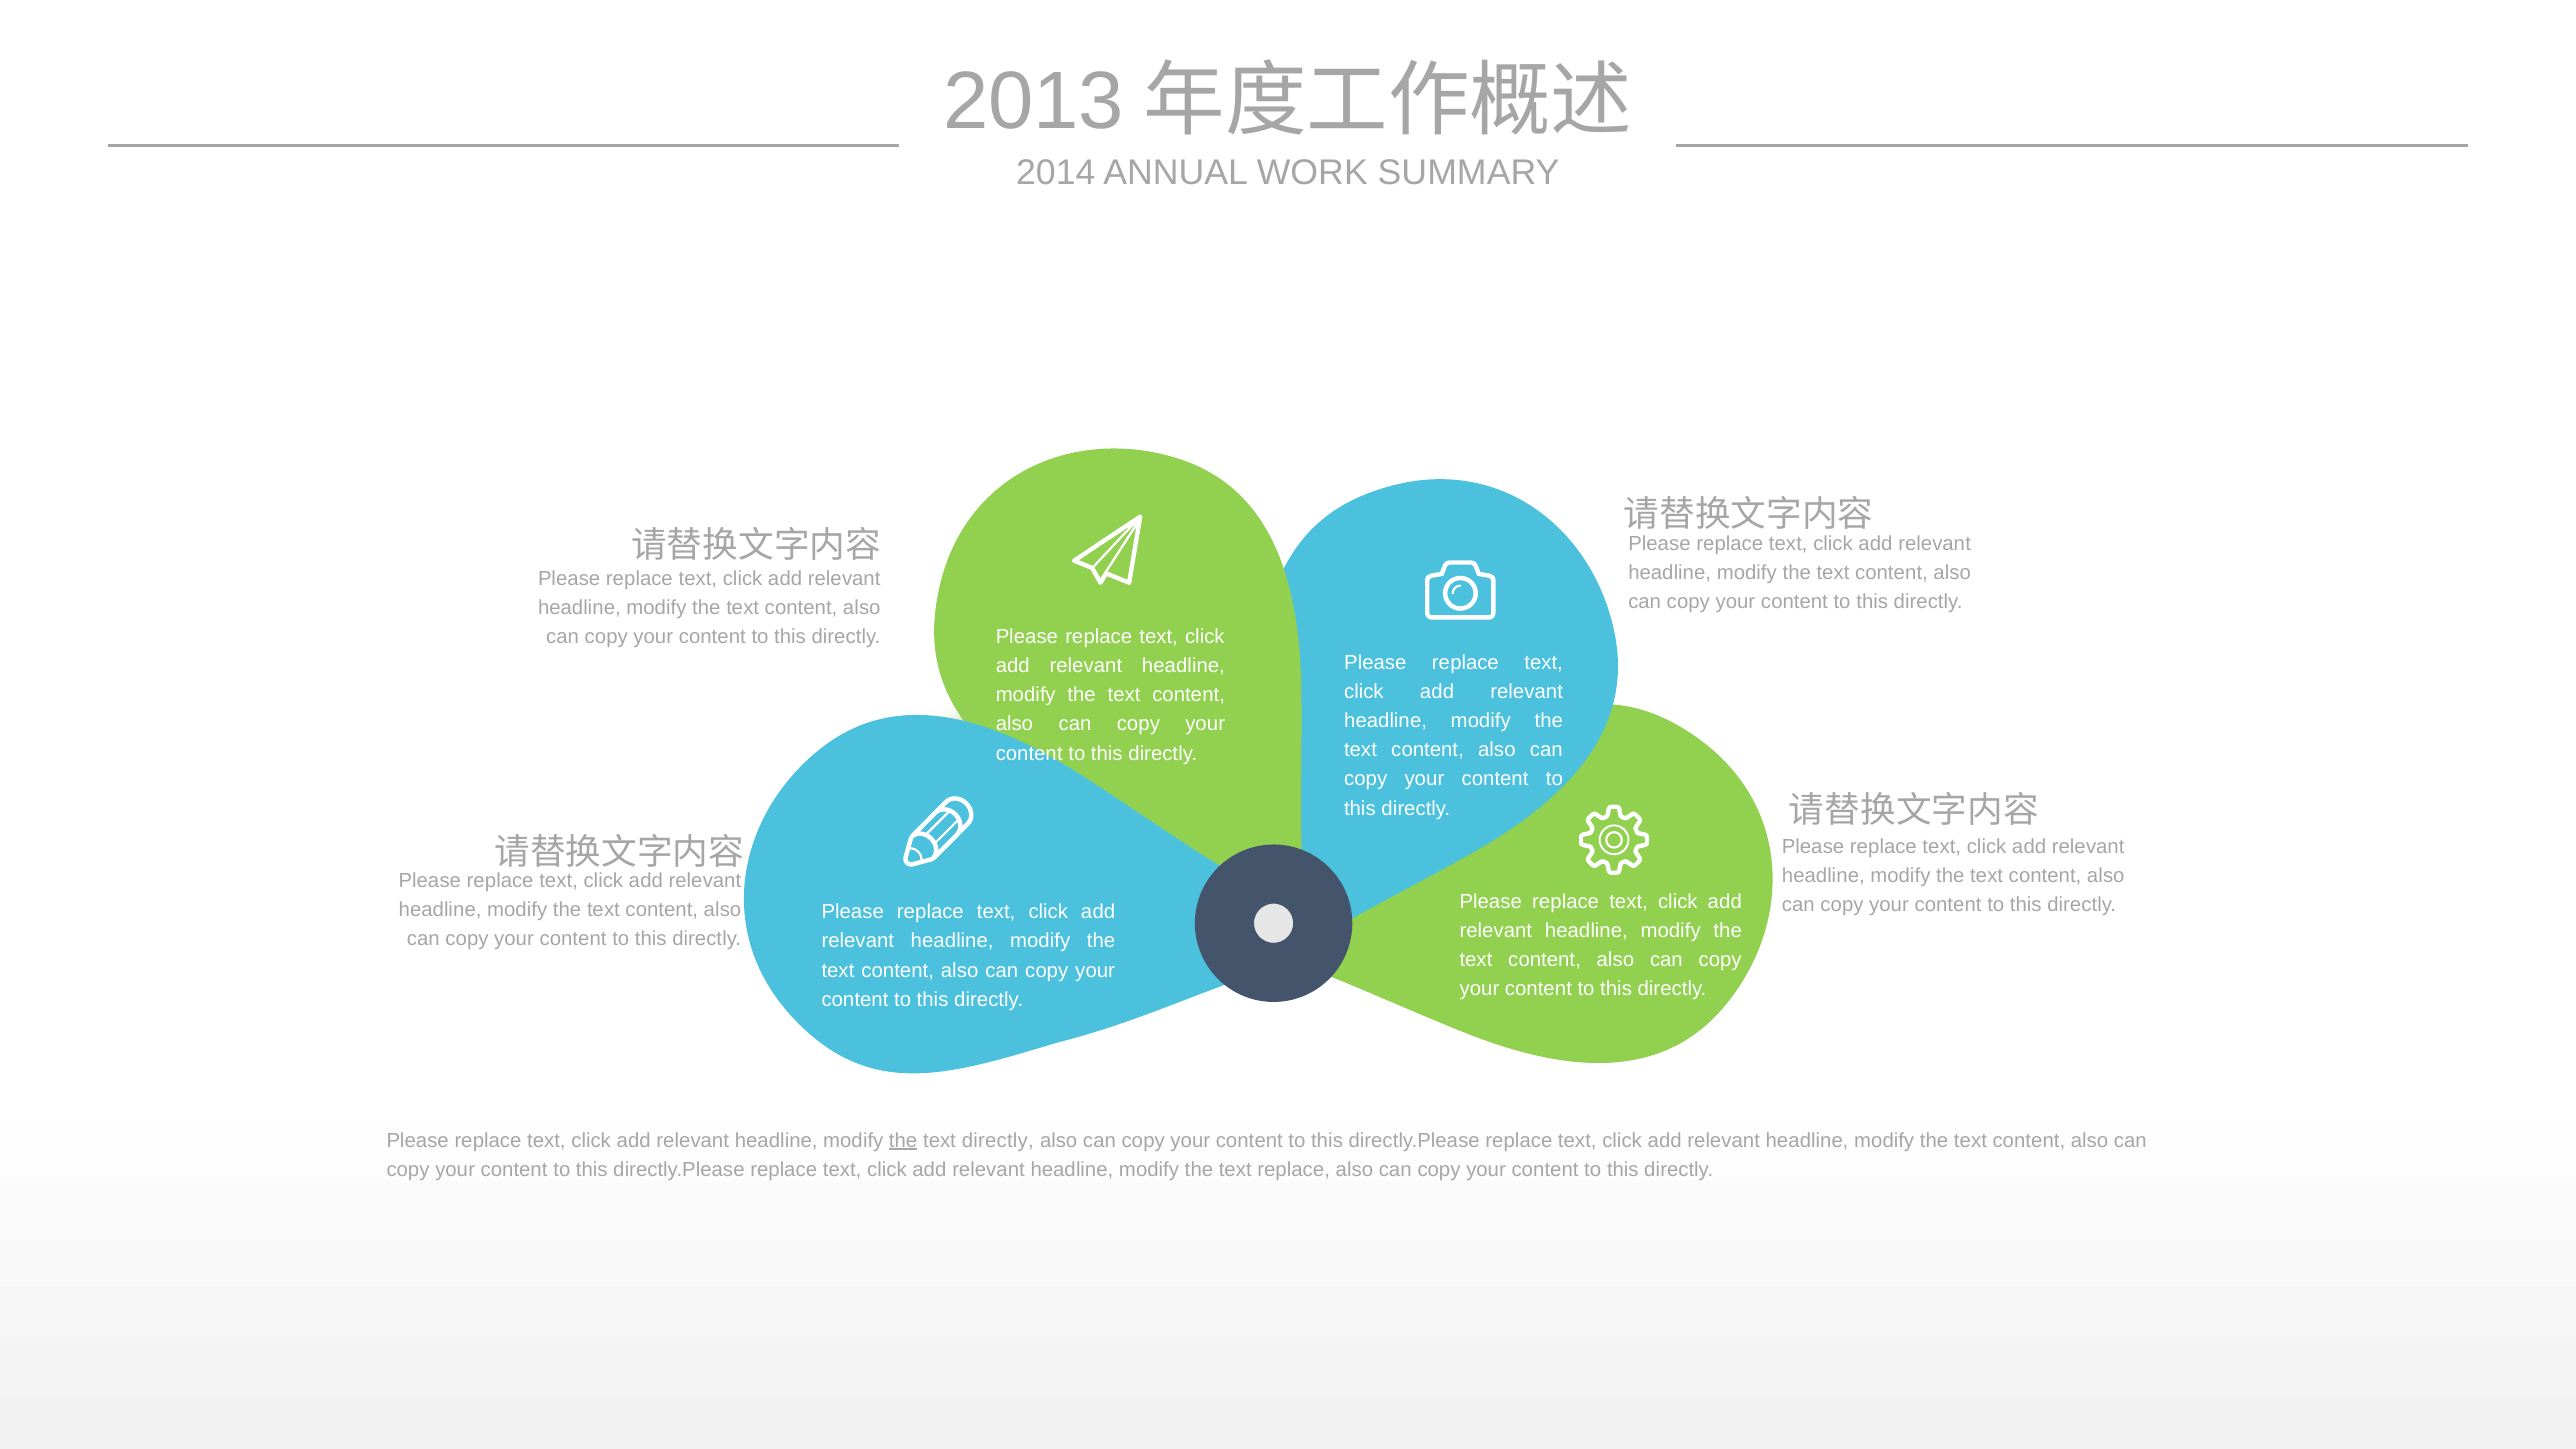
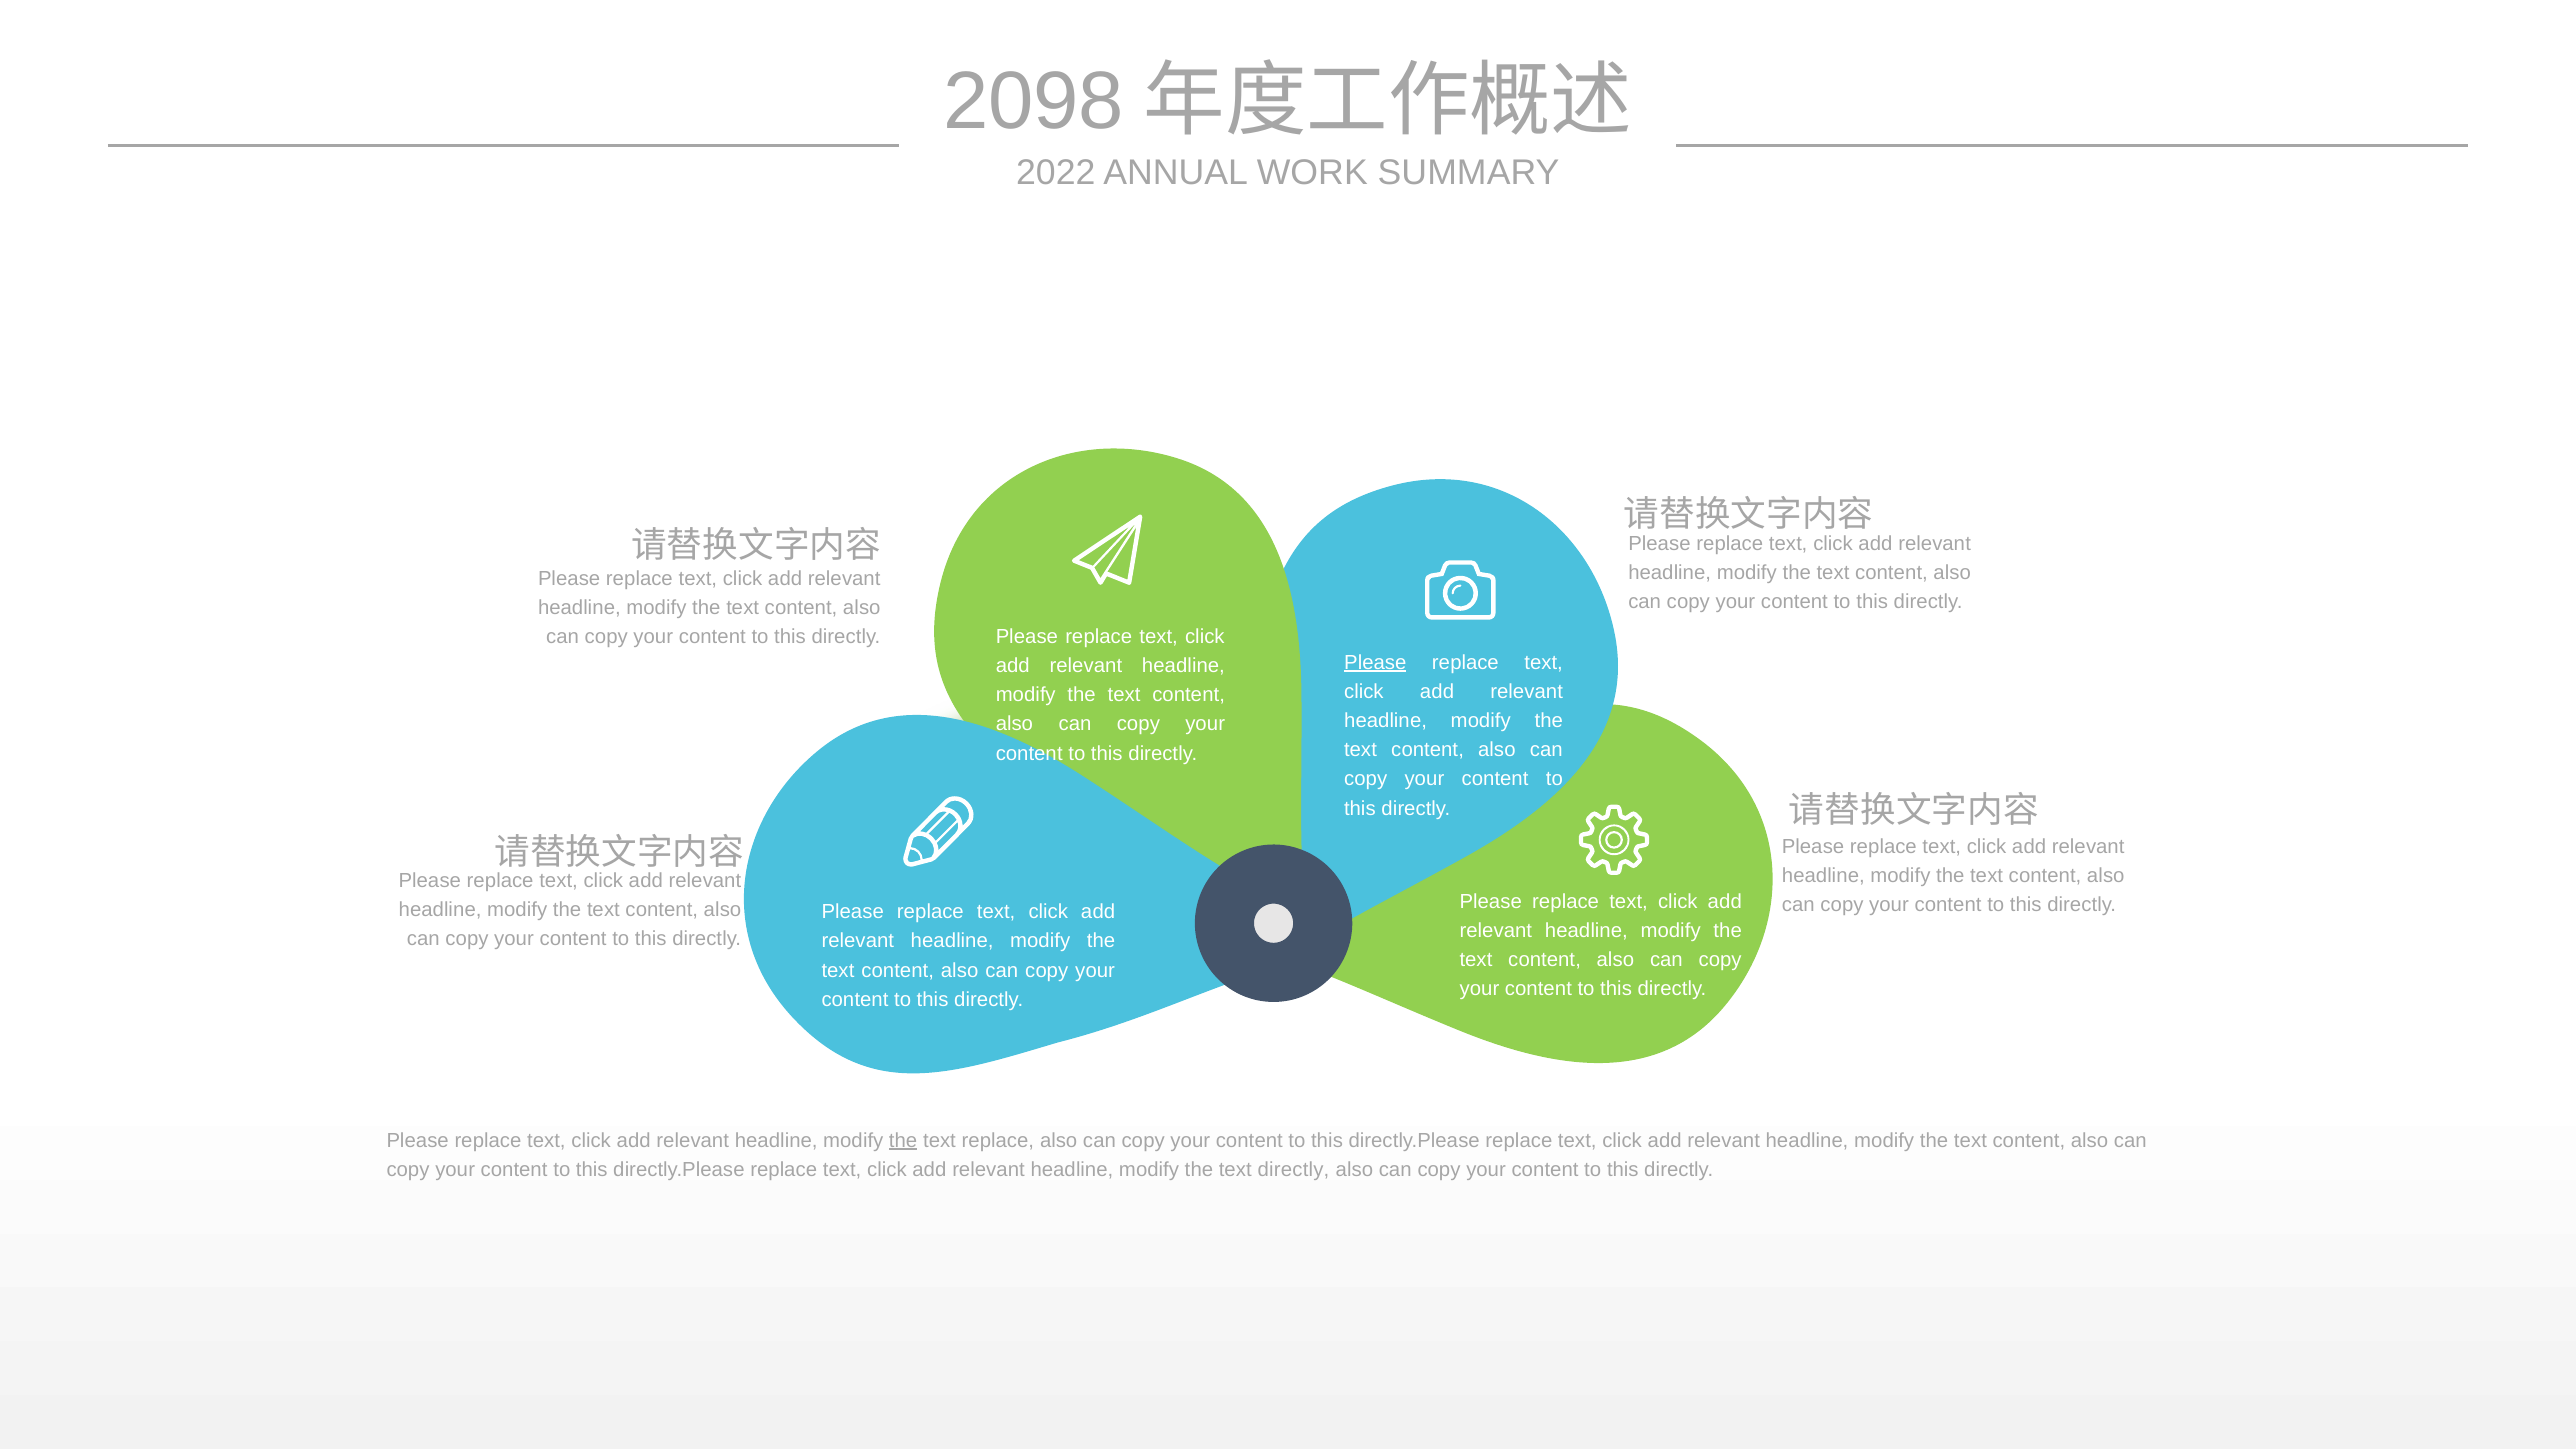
2013: 2013 -> 2098
2014: 2014 -> 2022
Please at (1375, 662) underline: none -> present
text directly: directly -> replace
text replace: replace -> directly
